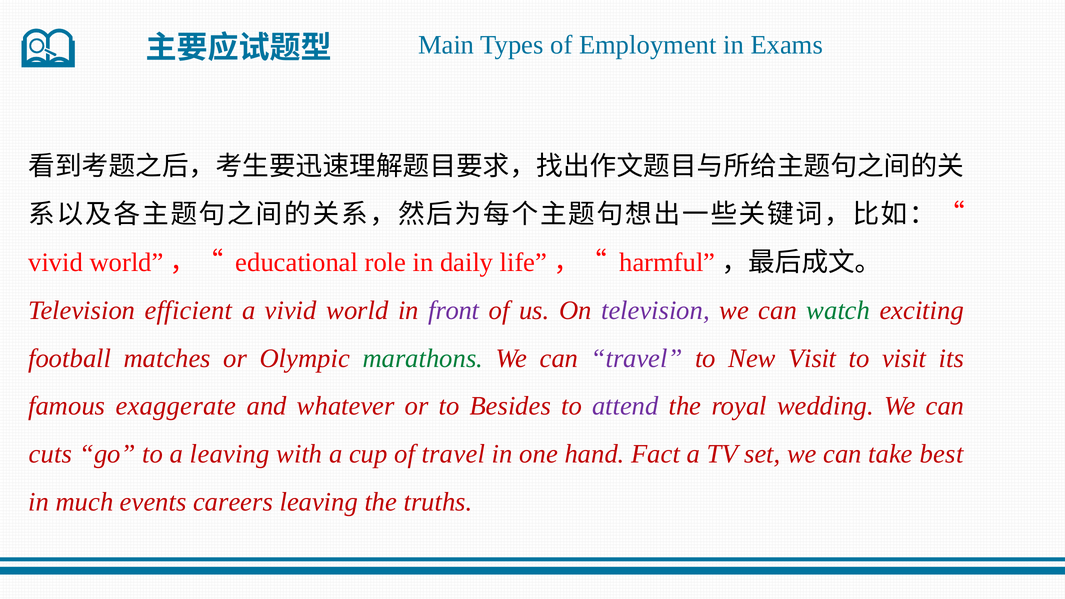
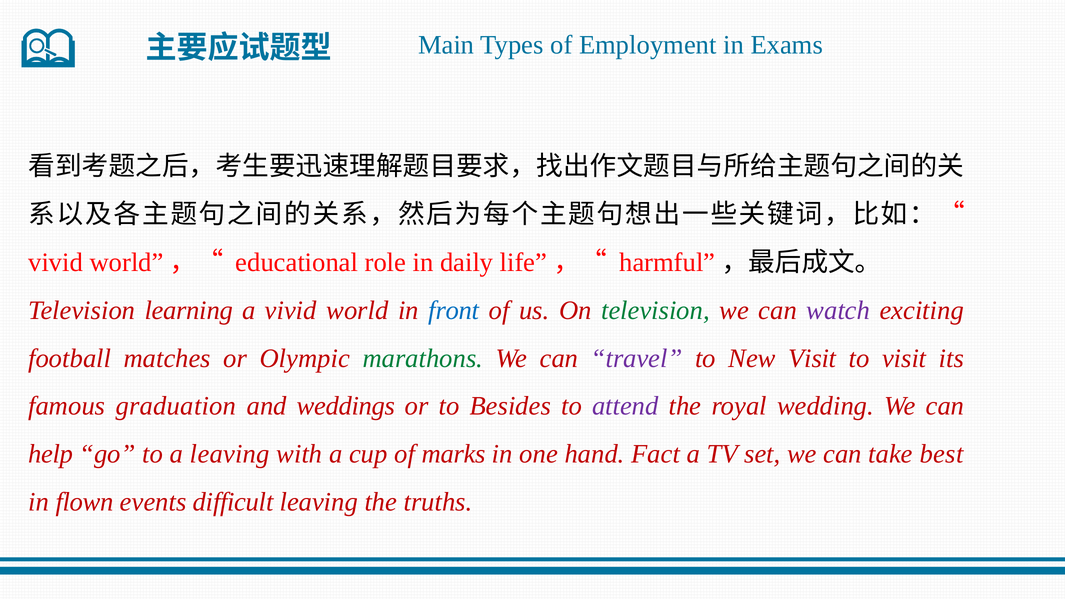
efficient: efficient -> learning
front colour: purple -> blue
television at (655, 310) colour: purple -> green
watch colour: green -> purple
exaggerate: exaggerate -> graduation
whatever: whatever -> weddings
cuts: cuts -> help
of travel: travel -> marks
much: much -> flown
careers: careers -> difficult
